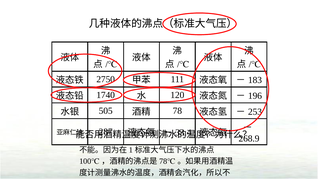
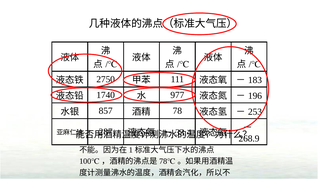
120: 120 -> 977
505: 505 -> 857
